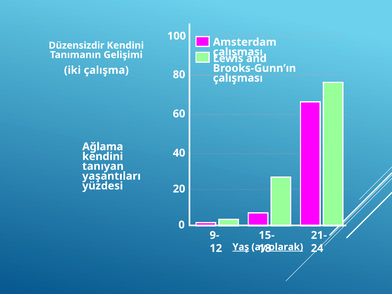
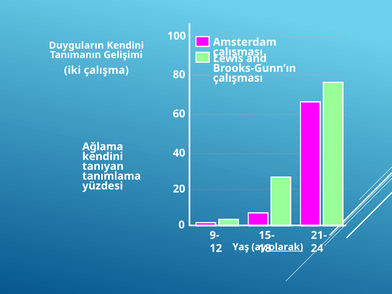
Düzensizdir: Düzensizdir -> Duyguların
yaşantıları: yaşantıları -> tanımlama
Yaş underline: present -> none
